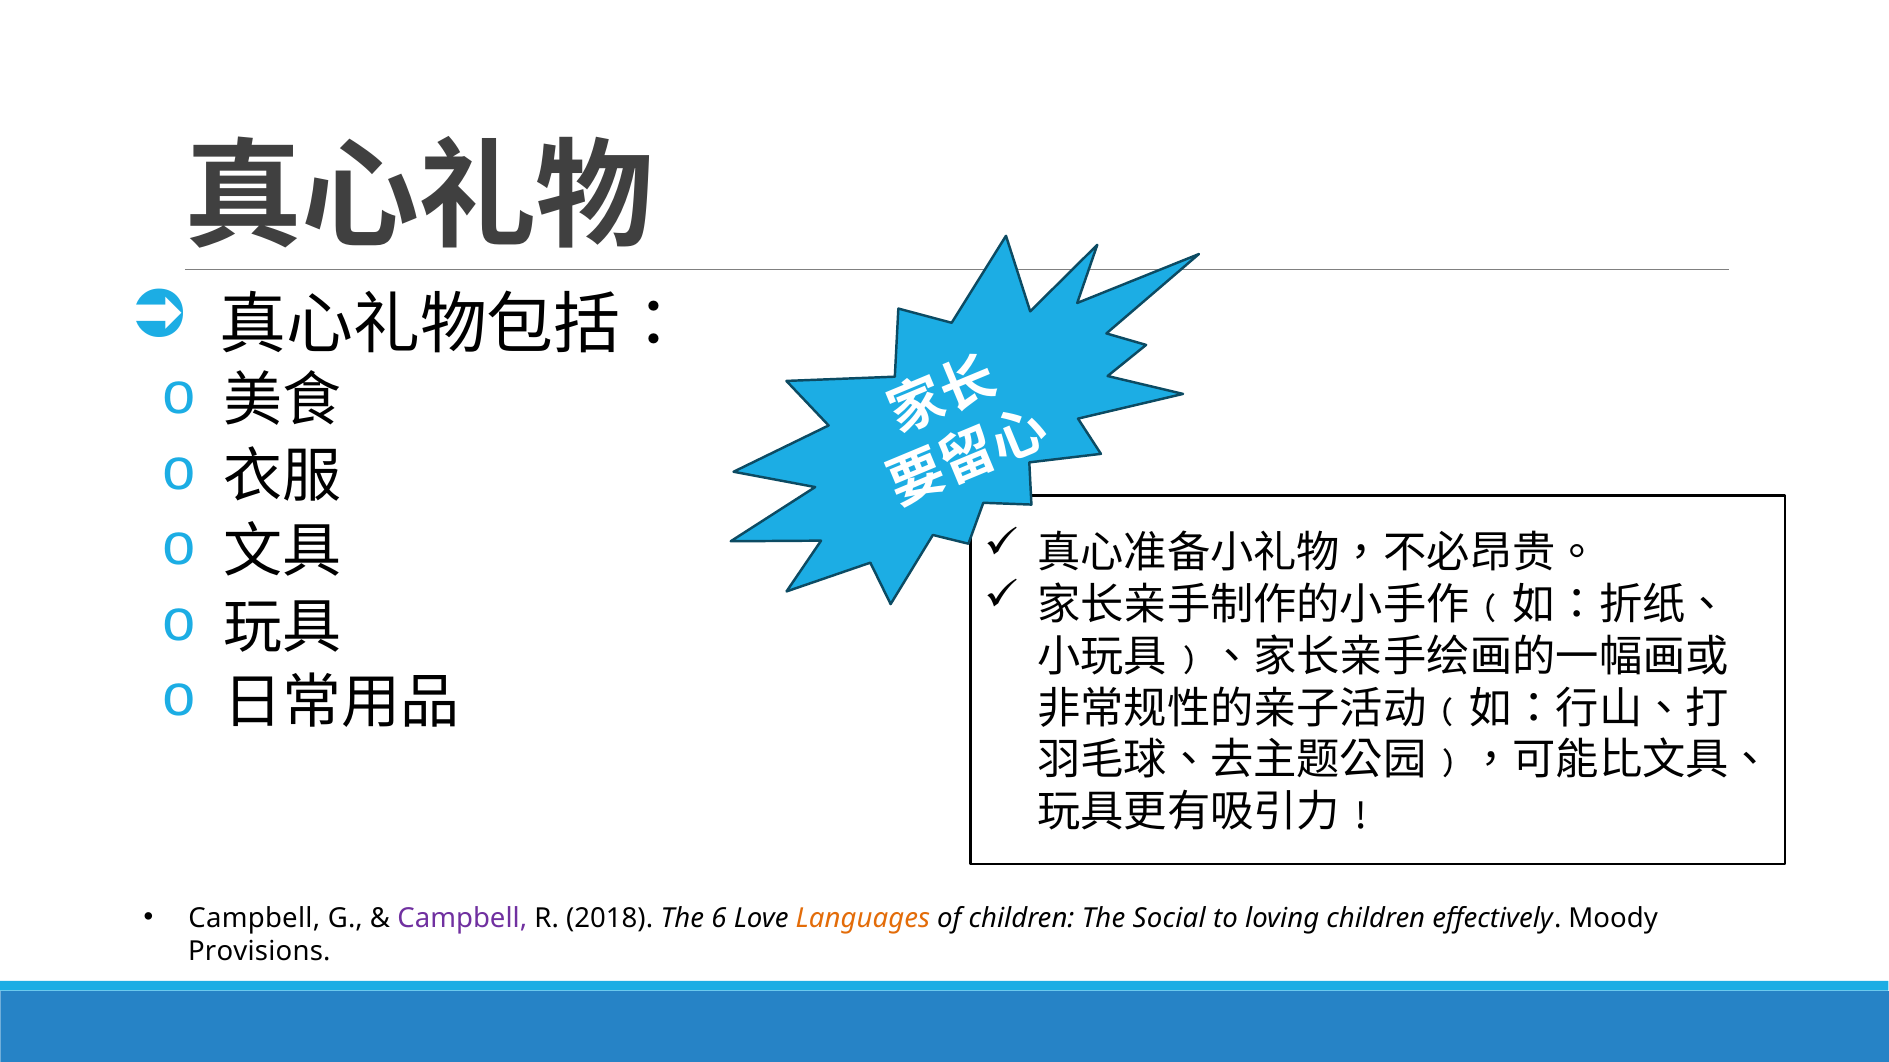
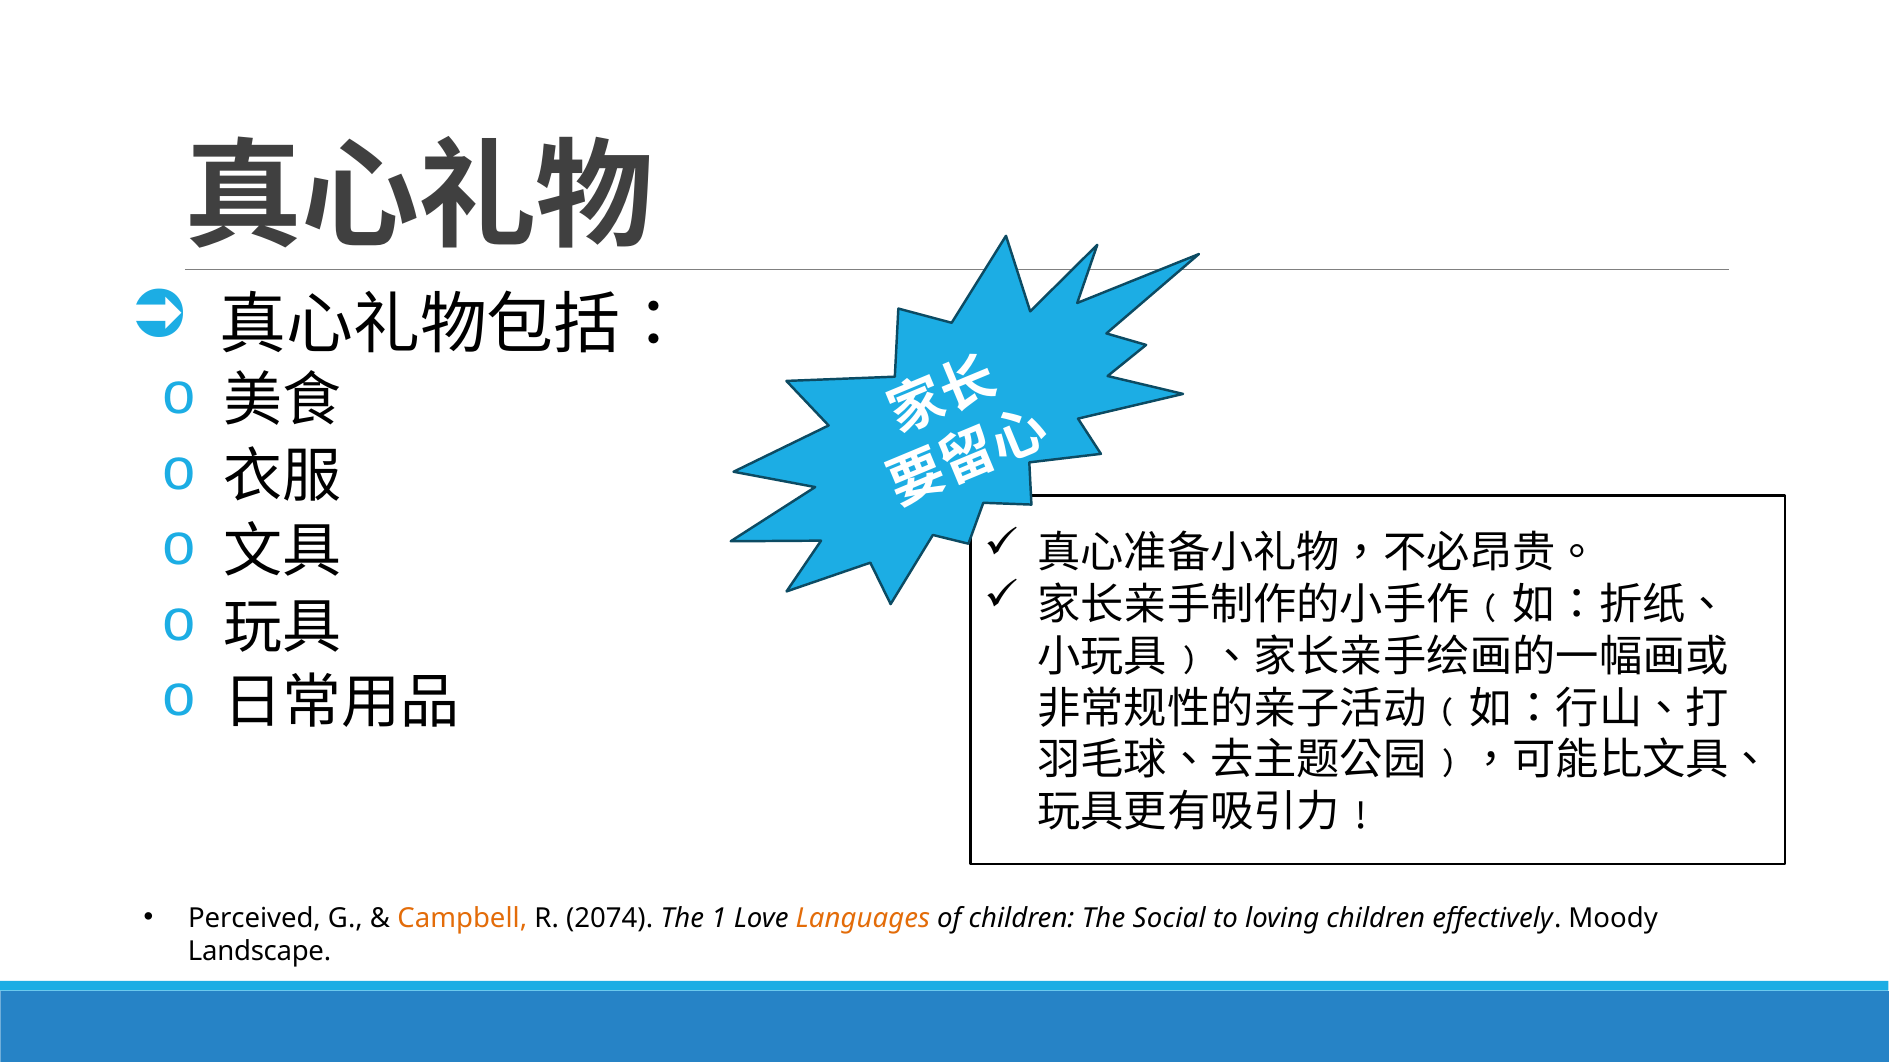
Campbell at (254, 919): Campbell -> Perceived
Campbell at (462, 919) colour: purple -> orange
2018: 2018 -> 2074
6: 6 -> 1
Provisions: Provisions -> Landscape
